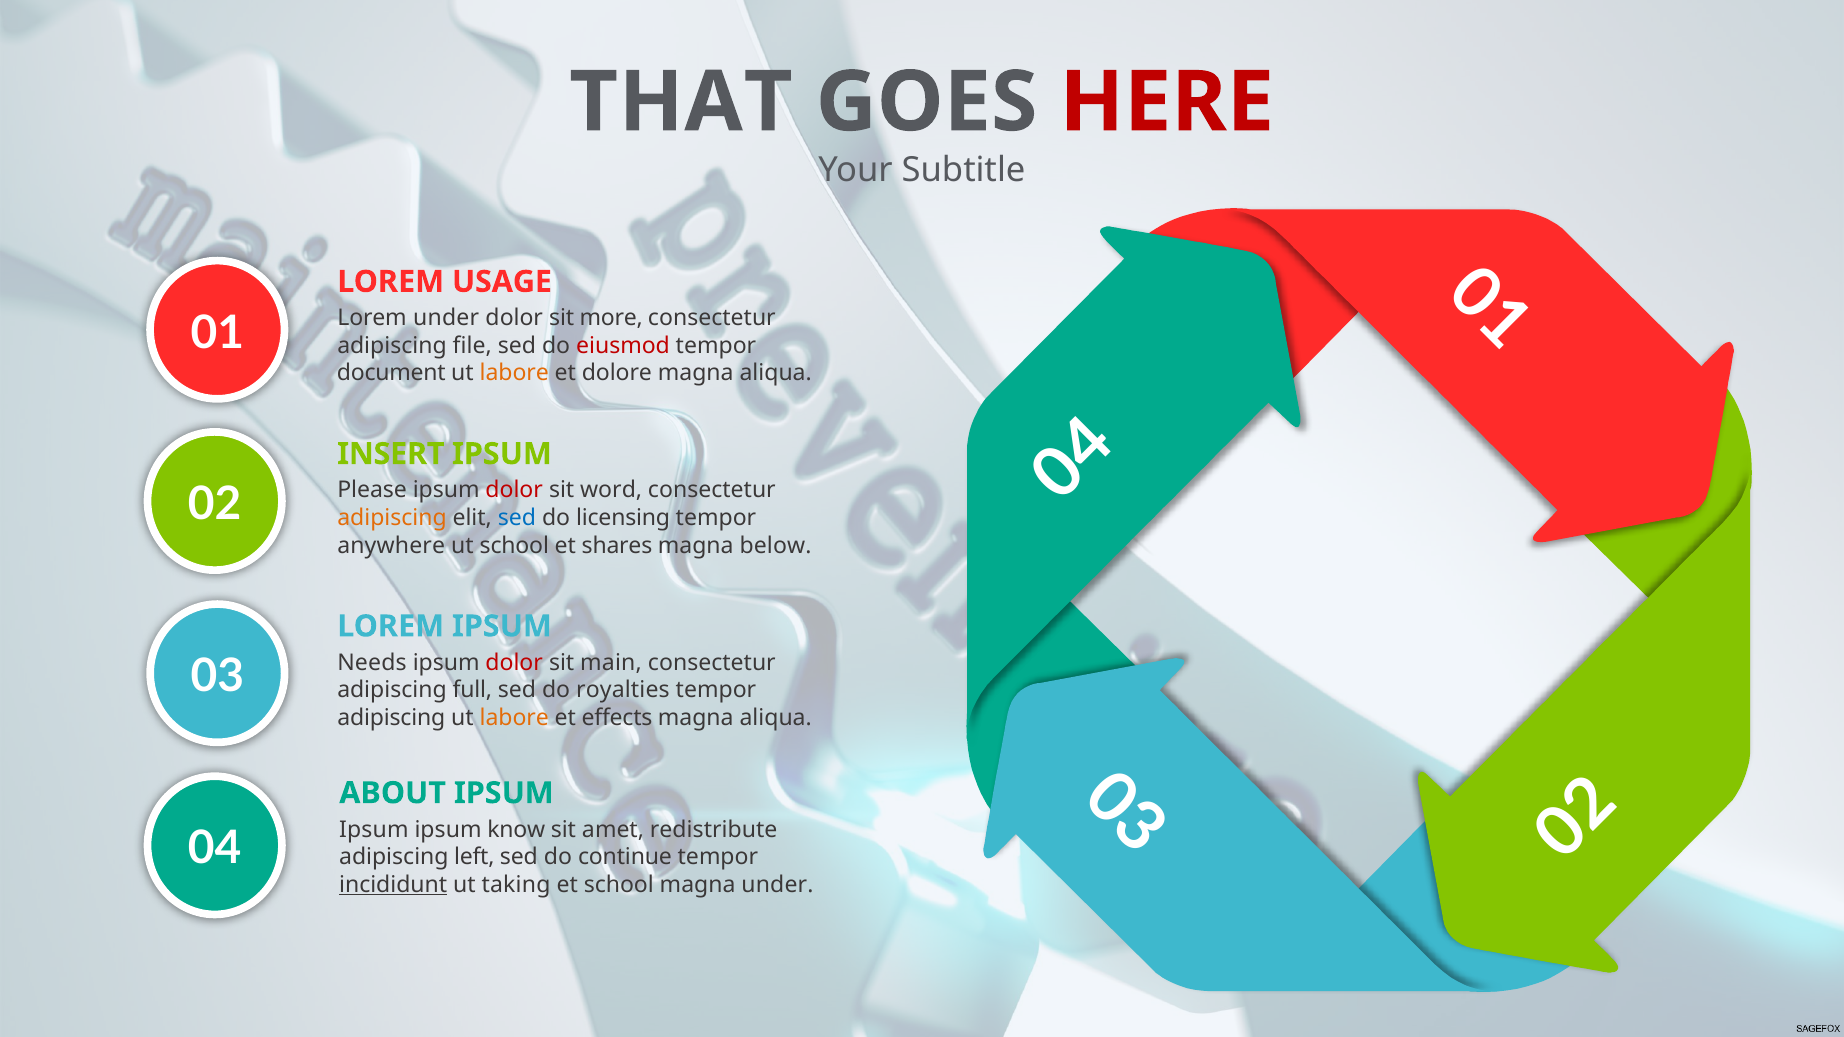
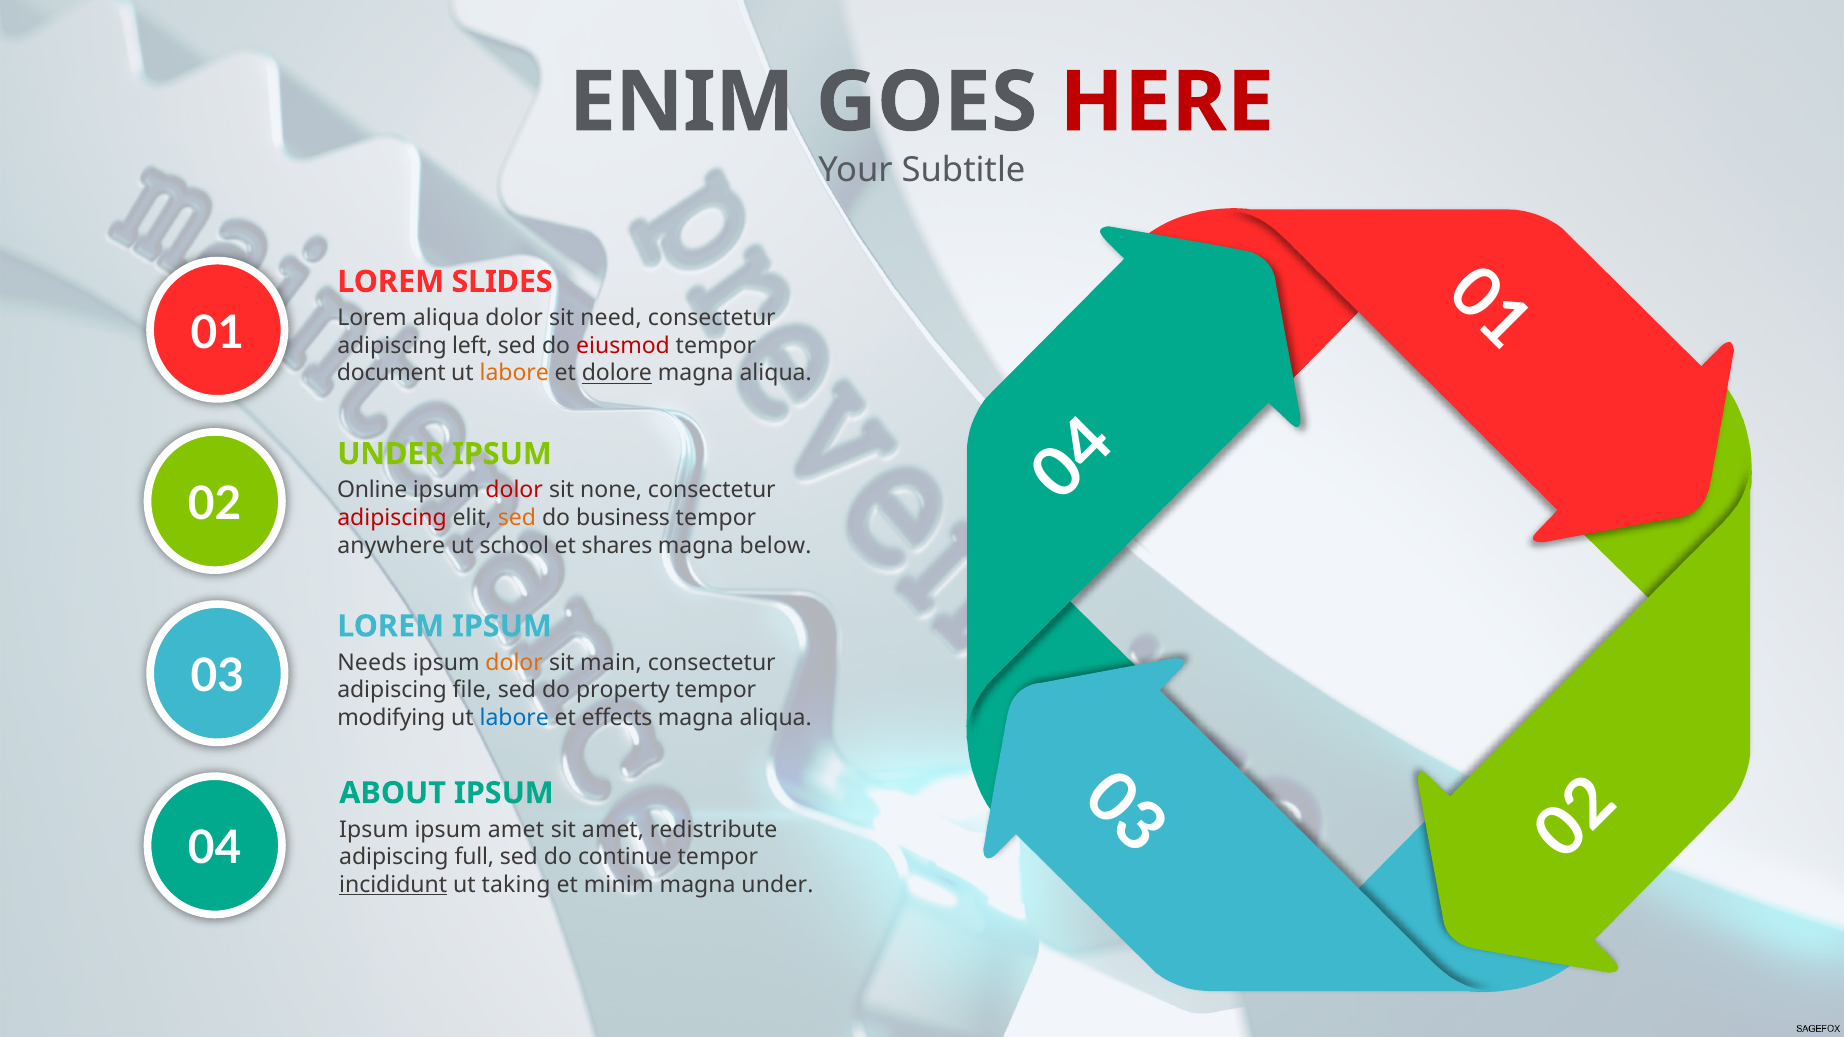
THAT: THAT -> ENIM
USAGE: USAGE -> SLIDES
Lorem under: under -> aliqua
more: more -> need
file: file -> left
dolore underline: none -> present
INSERT at (391, 454): INSERT -> UNDER
Please: Please -> Online
word: word -> none
adipiscing at (392, 518) colour: orange -> red
sed at (517, 518) colour: blue -> orange
licensing: licensing -> business
dolor at (514, 663) colour: red -> orange
full: full -> file
royalties: royalties -> property
adipiscing at (391, 718): adipiscing -> modifying
labore at (514, 718) colour: orange -> blue
ipsum know: know -> amet
left: left -> full
et school: school -> minim
